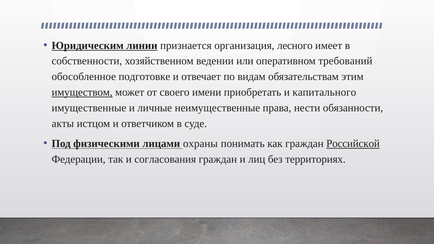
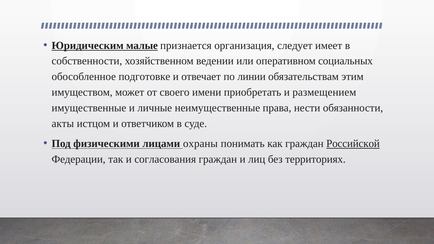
линии: линии -> малые
лесного: лесного -> следует
требований: требований -> социальных
видам: видам -> линии
имуществом underline: present -> none
капитального: капитального -> размещением
